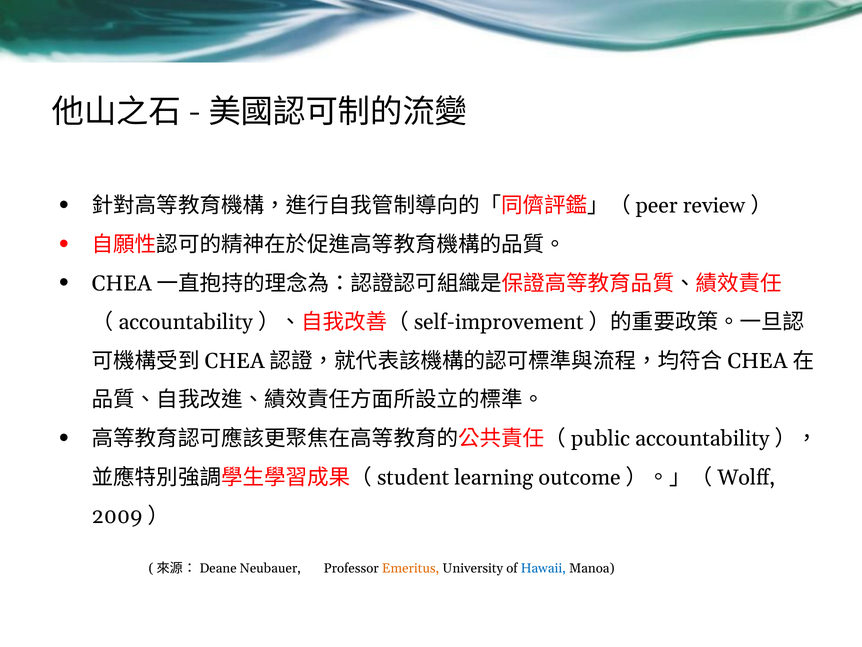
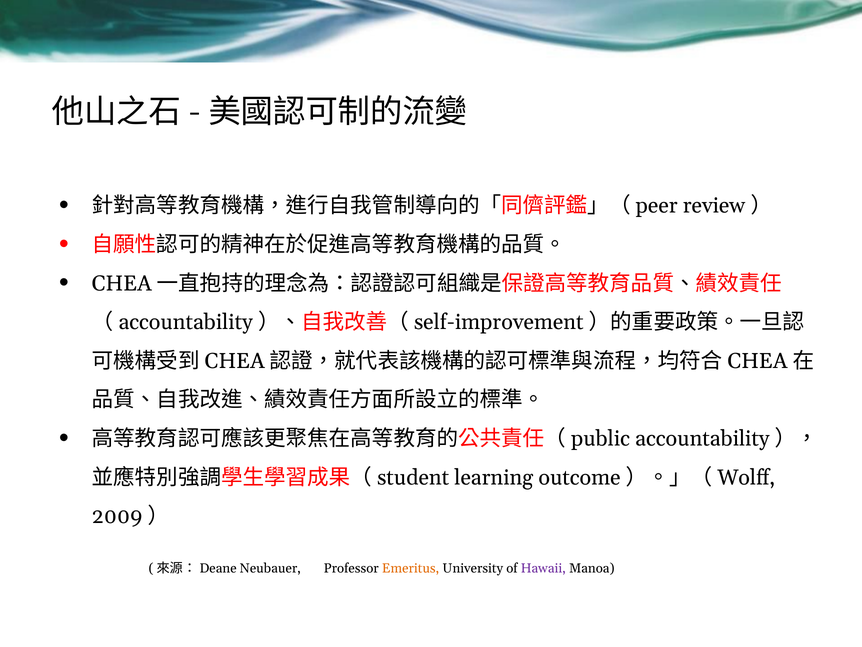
Hawaii colour: blue -> purple
